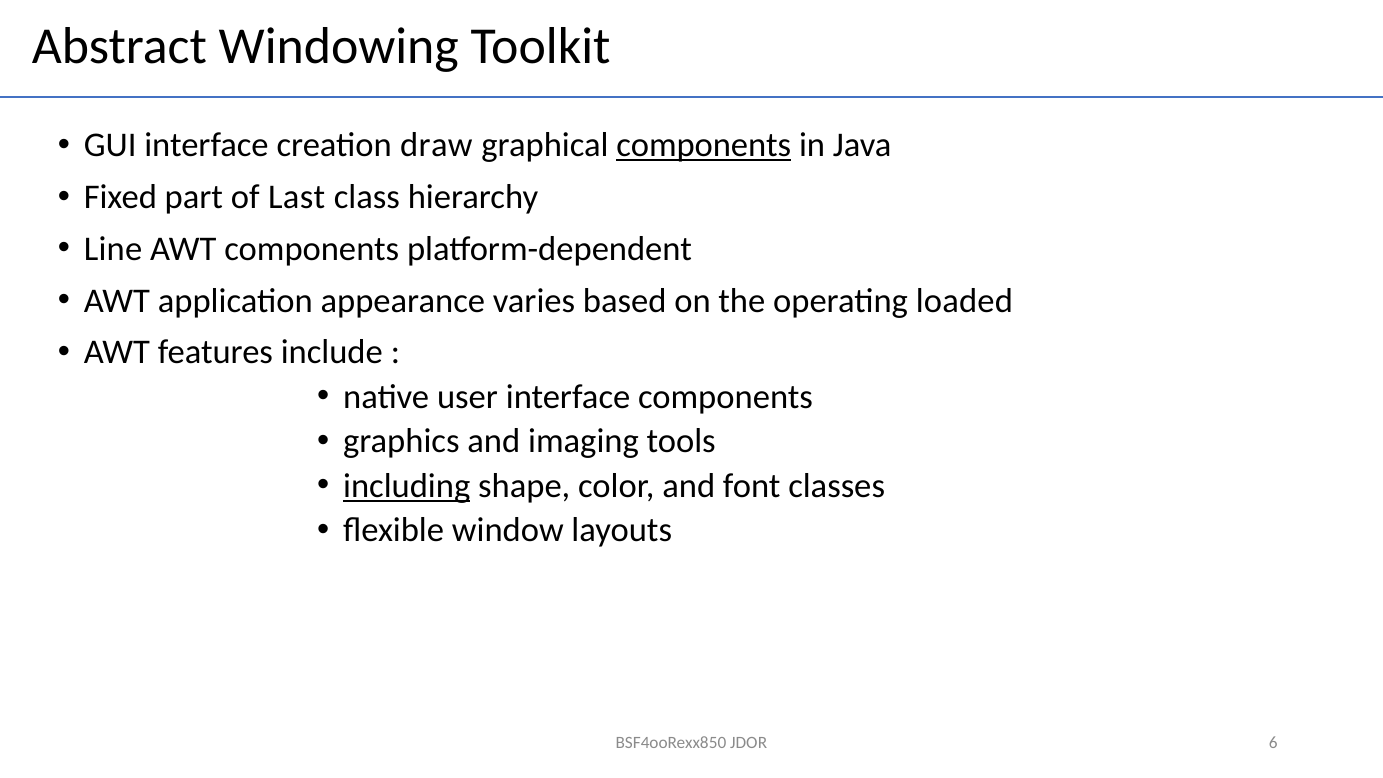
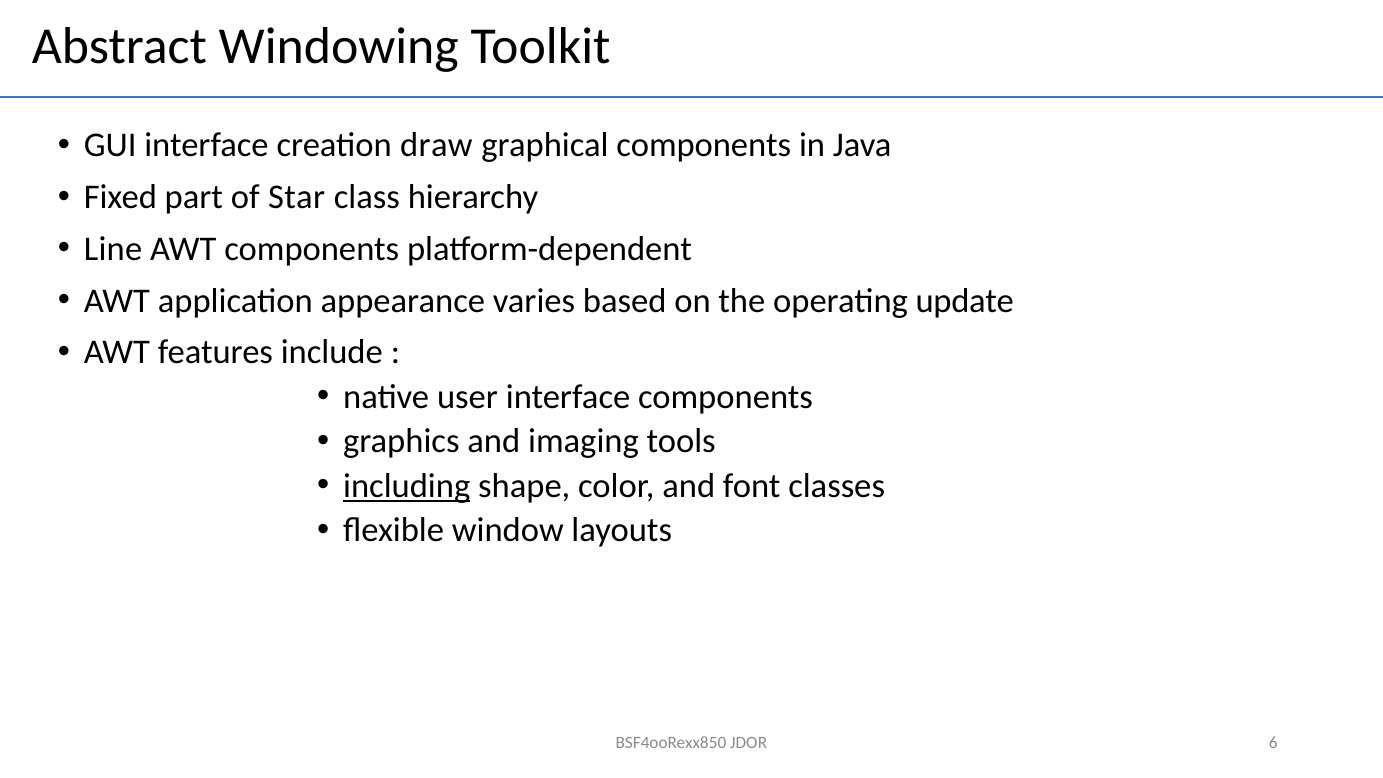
components at (704, 145) underline: present -> none
Last: Last -> Star
loaded: loaded -> update
